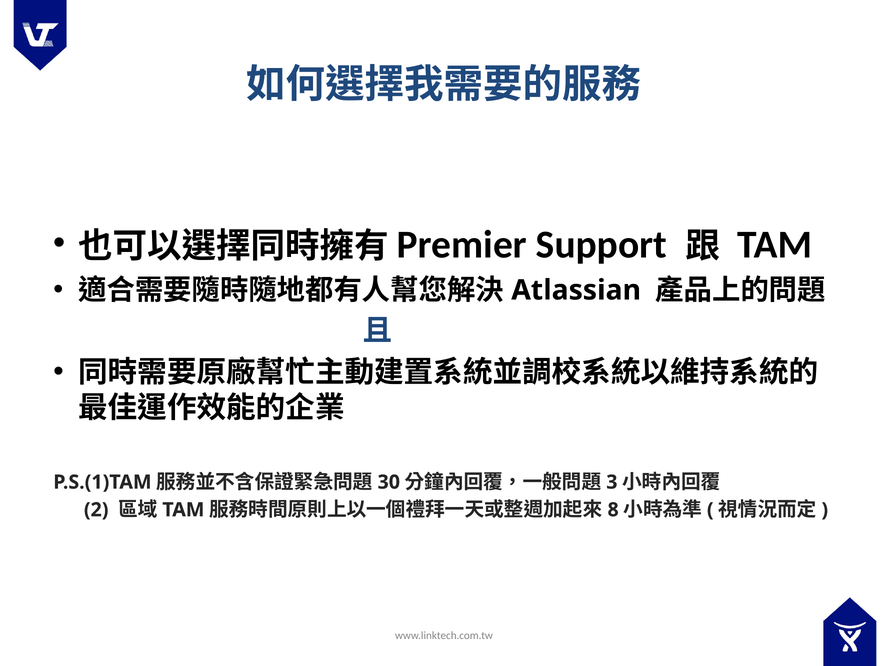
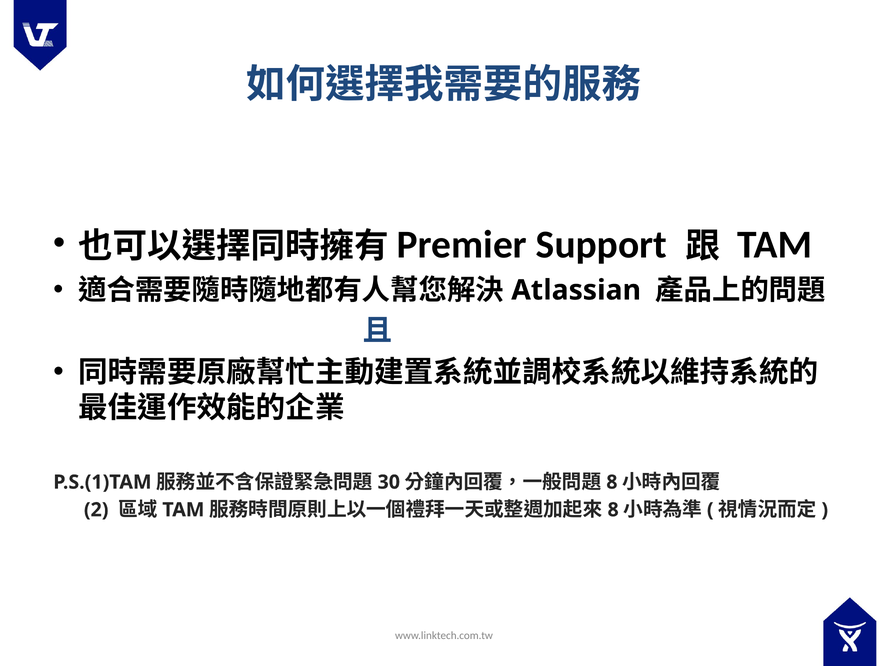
3 at (612, 482): 3 -> 8
